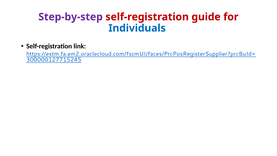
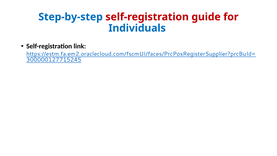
Step-by-step colour: purple -> blue
